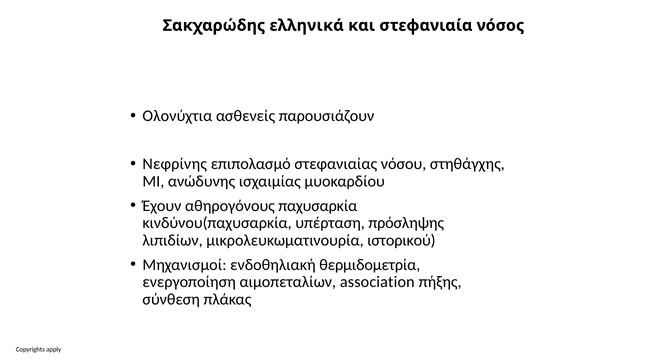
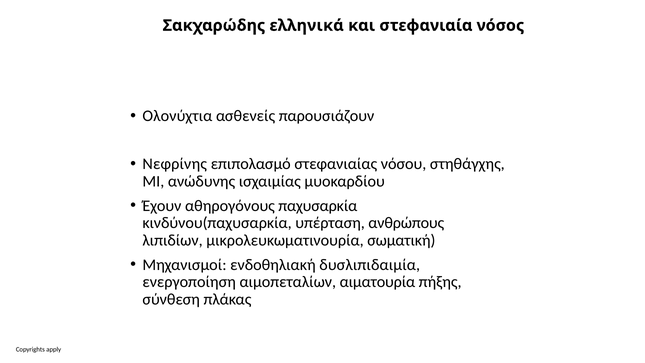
πρόσληψης: πρόσληψης -> ανθρώπους
ιστορικού: ιστορικού -> σωματική
θερμιδομετρία: θερμιδομετρία -> δυσλιπιδαιμία
association: association -> αιματουρία
